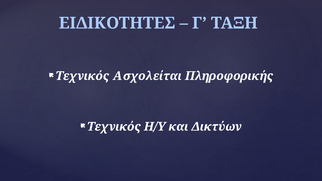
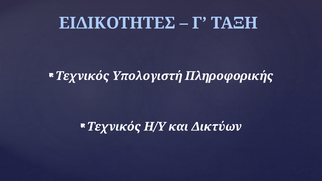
Ασχολείται: Ασχολείται -> Υπολογιστή
